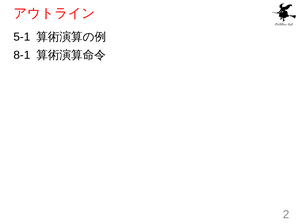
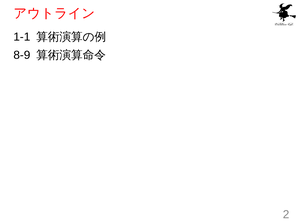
5-1: 5-1 -> 1-1
8-1: 8-1 -> 8-9
